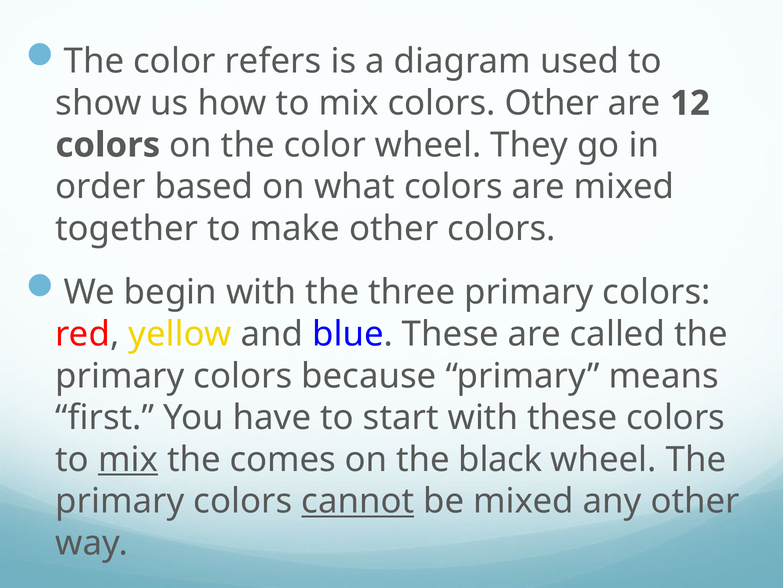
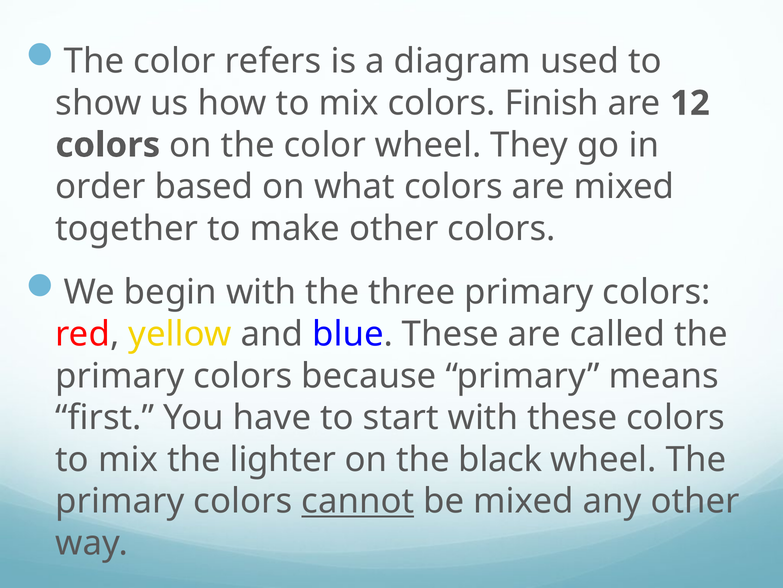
colors Other: Other -> Finish
mix at (128, 459) underline: present -> none
comes: comes -> lighter
